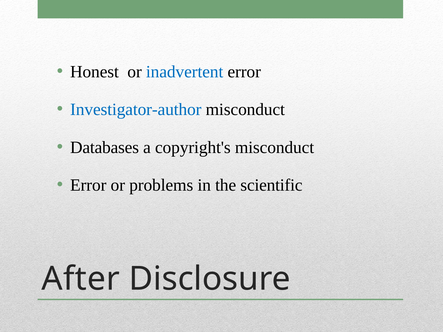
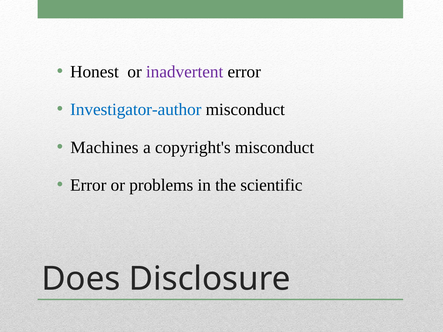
inadvertent colour: blue -> purple
Databases: Databases -> Machines
After: After -> Does
